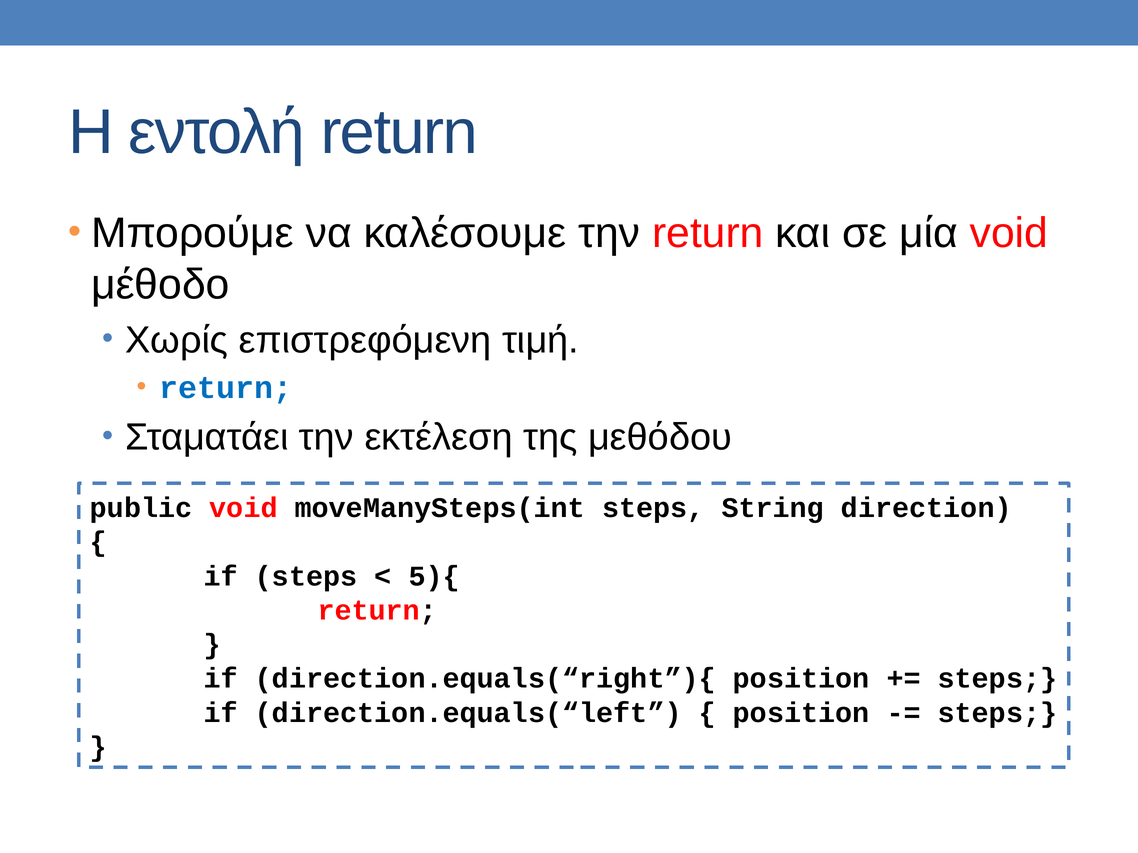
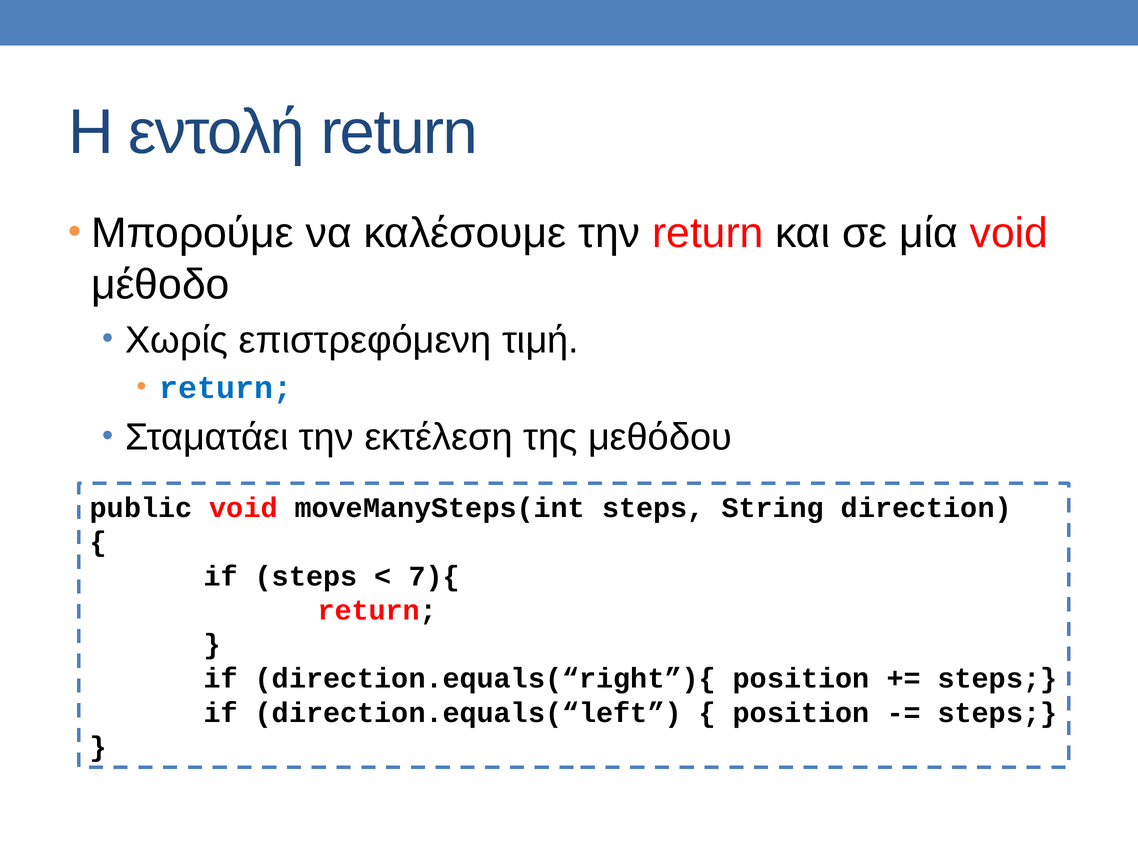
5){: 5){ -> 7){
